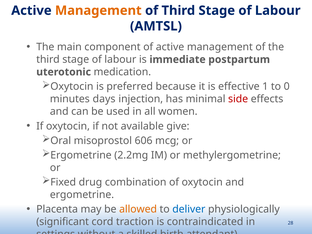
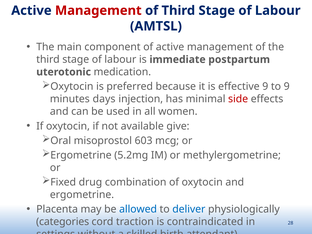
Management at (98, 11) colour: orange -> red
effective 1: 1 -> 9
to 0: 0 -> 9
606: 606 -> 603
2.2mg: 2.2mg -> 5.2mg
allowed colour: orange -> blue
significant: significant -> categories
